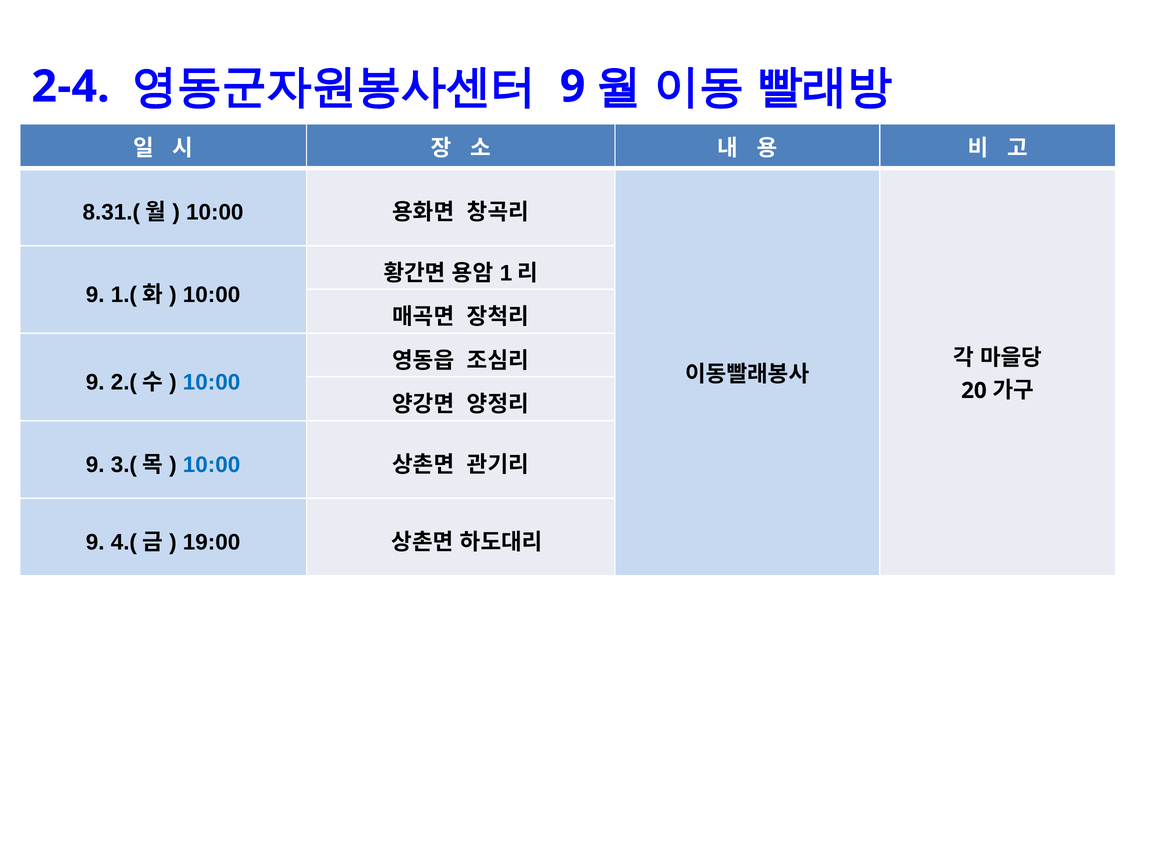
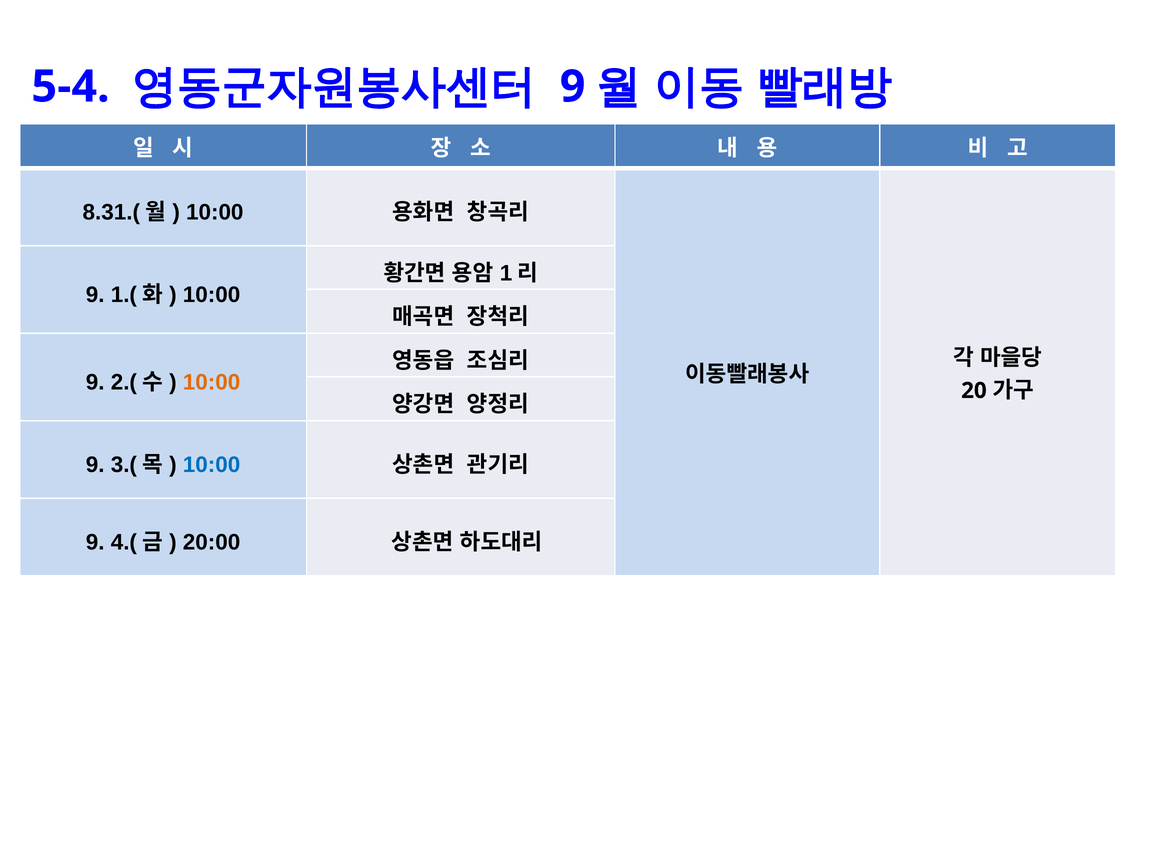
2-4: 2-4 -> 5-4
10:00 at (212, 383) colour: blue -> orange
19:00: 19:00 -> 20:00
